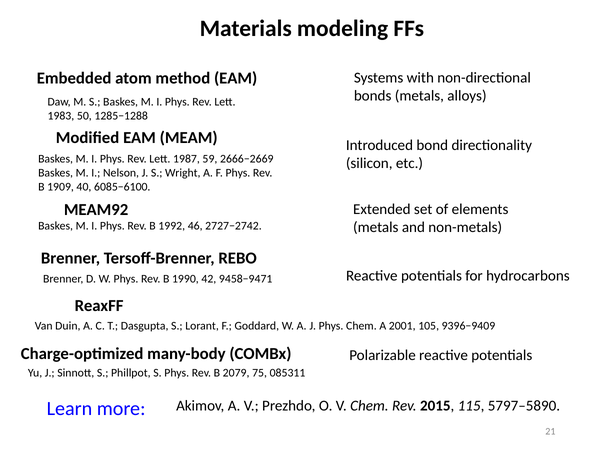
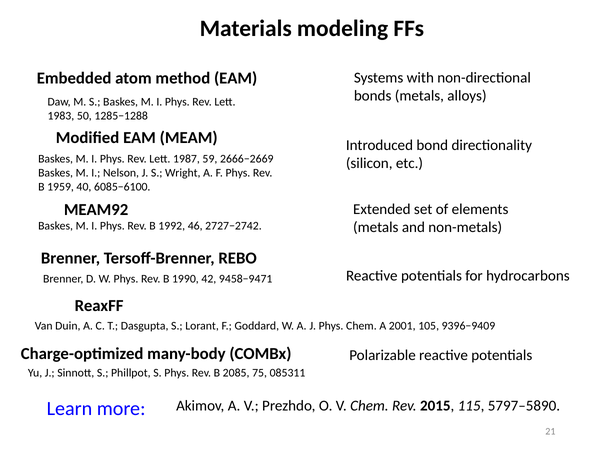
1909: 1909 -> 1959
2079: 2079 -> 2085
